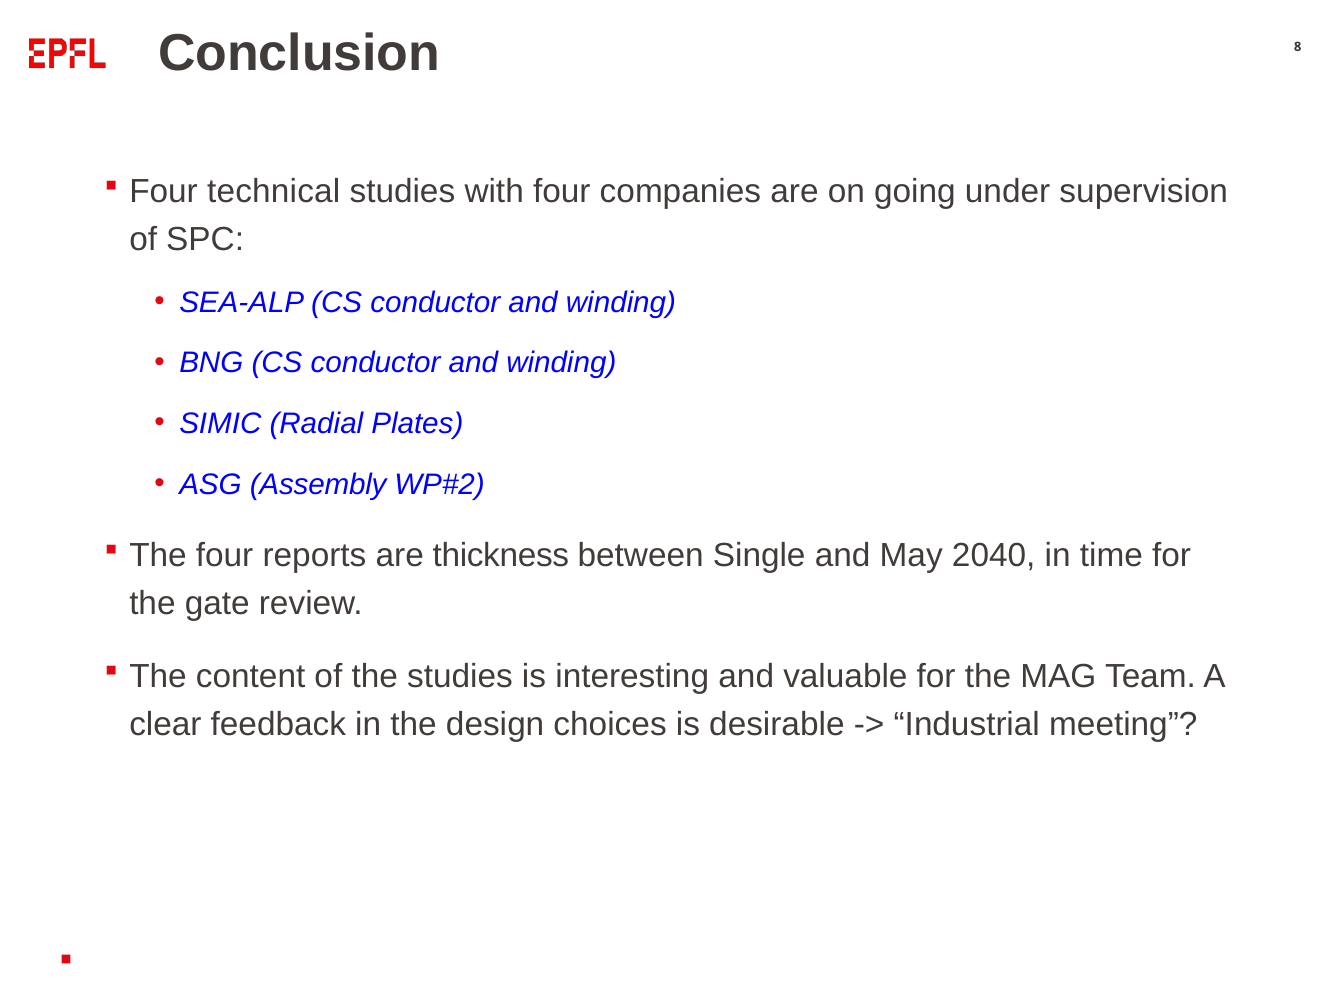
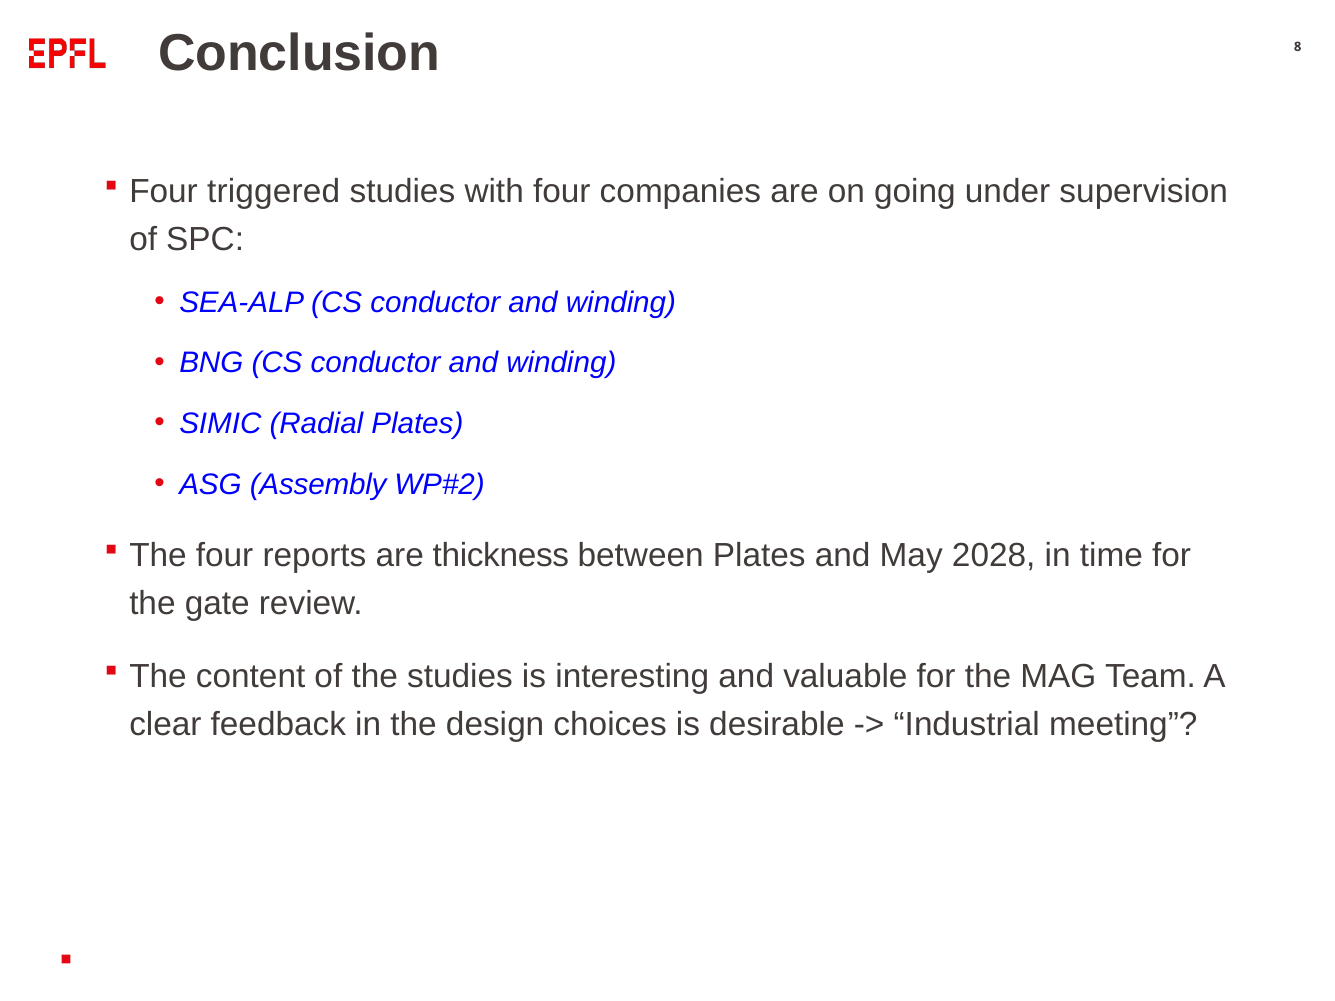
technical: technical -> triggered
between Single: Single -> Plates
2040: 2040 -> 2028
